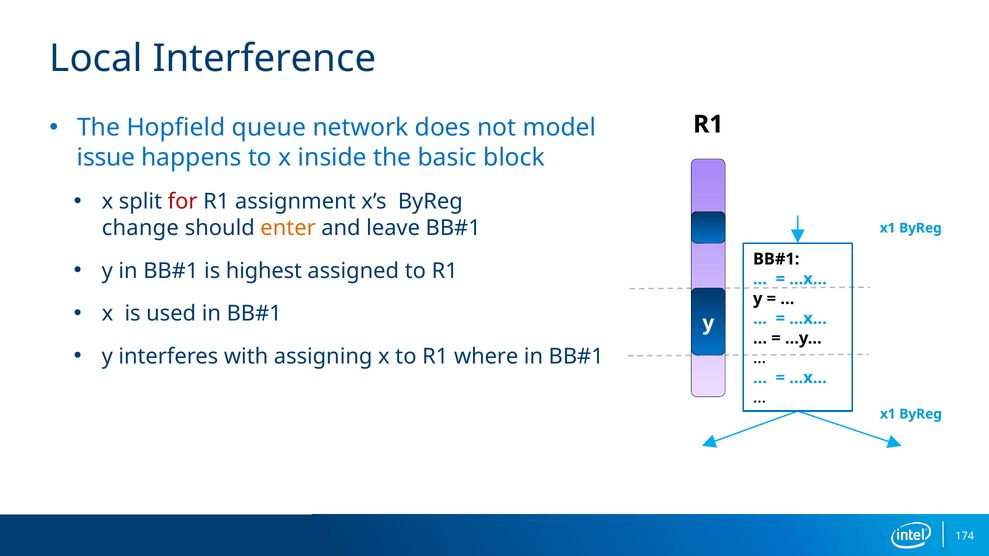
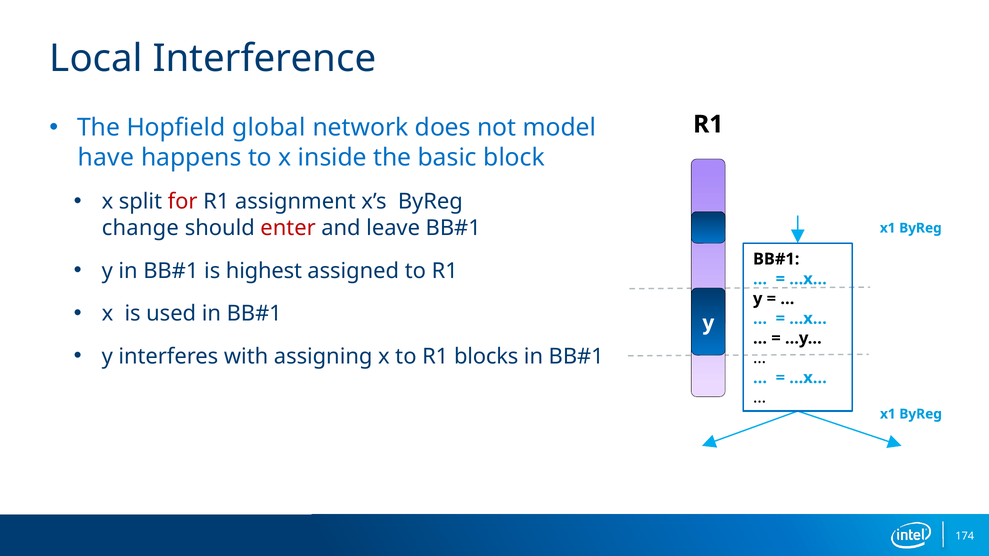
queue: queue -> global
issue: issue -> have
enter colour: orange -> red
where: where -> blocks
